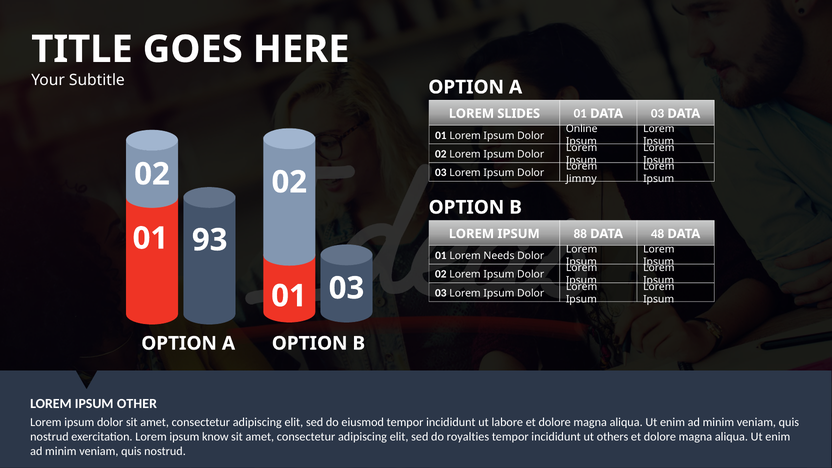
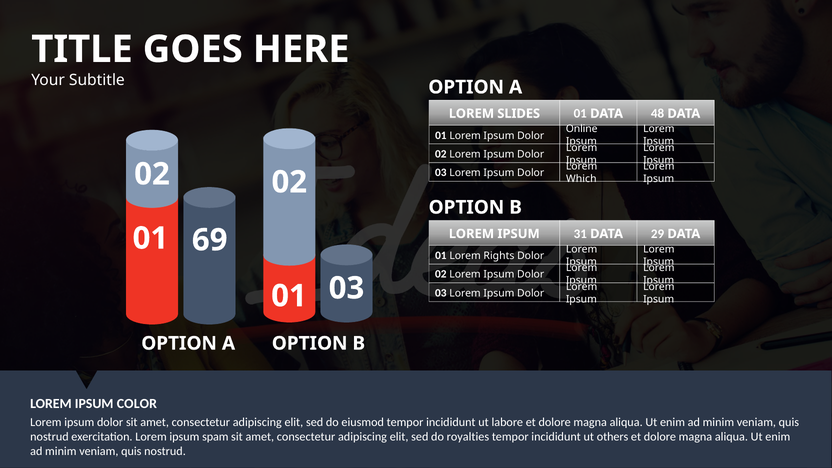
DATA 03: 03 -> 48
Jimmy: Jimmy -> Which
88: 88 -> 31
48: 48 -> 29
93: 93 -> 69
Needs: Needs -> Rights
OTHER: OTHER -> COLOR
know: know -> spam
